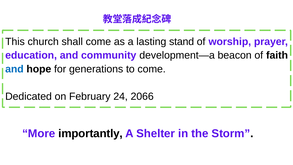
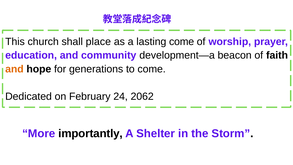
shall come: come -> place
lasting stand: stand -> come
and at (14, 69) colour: blue -> orange
2066: 2066 -> 2062
